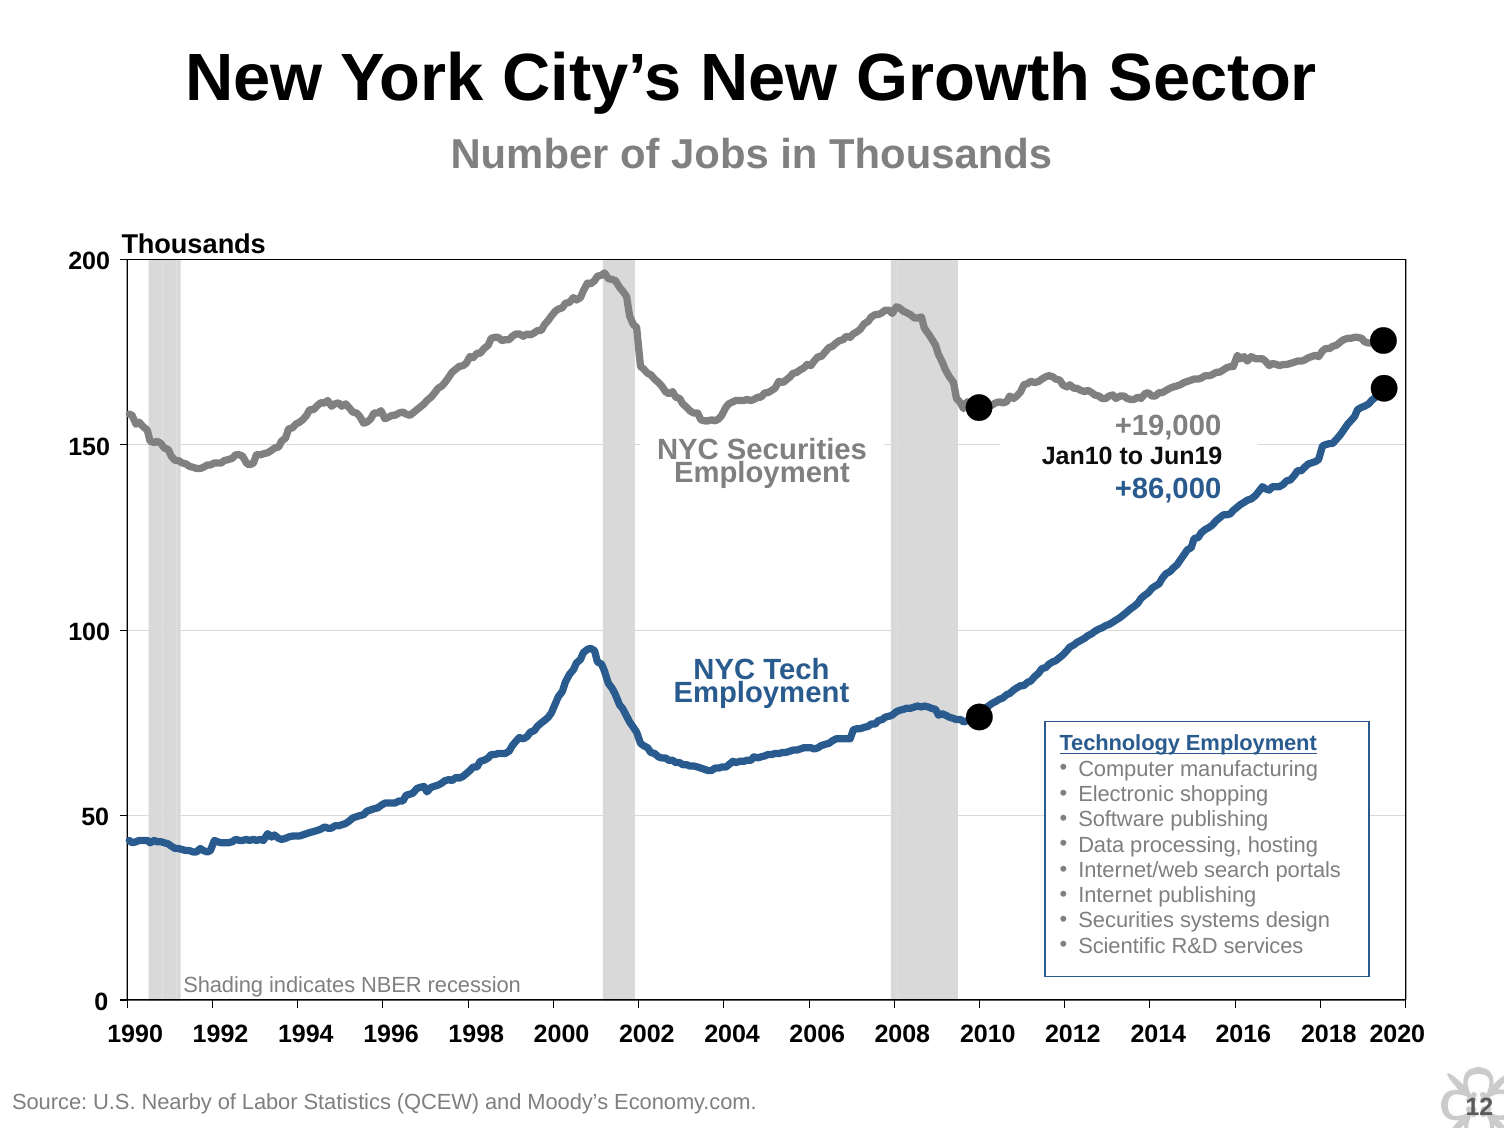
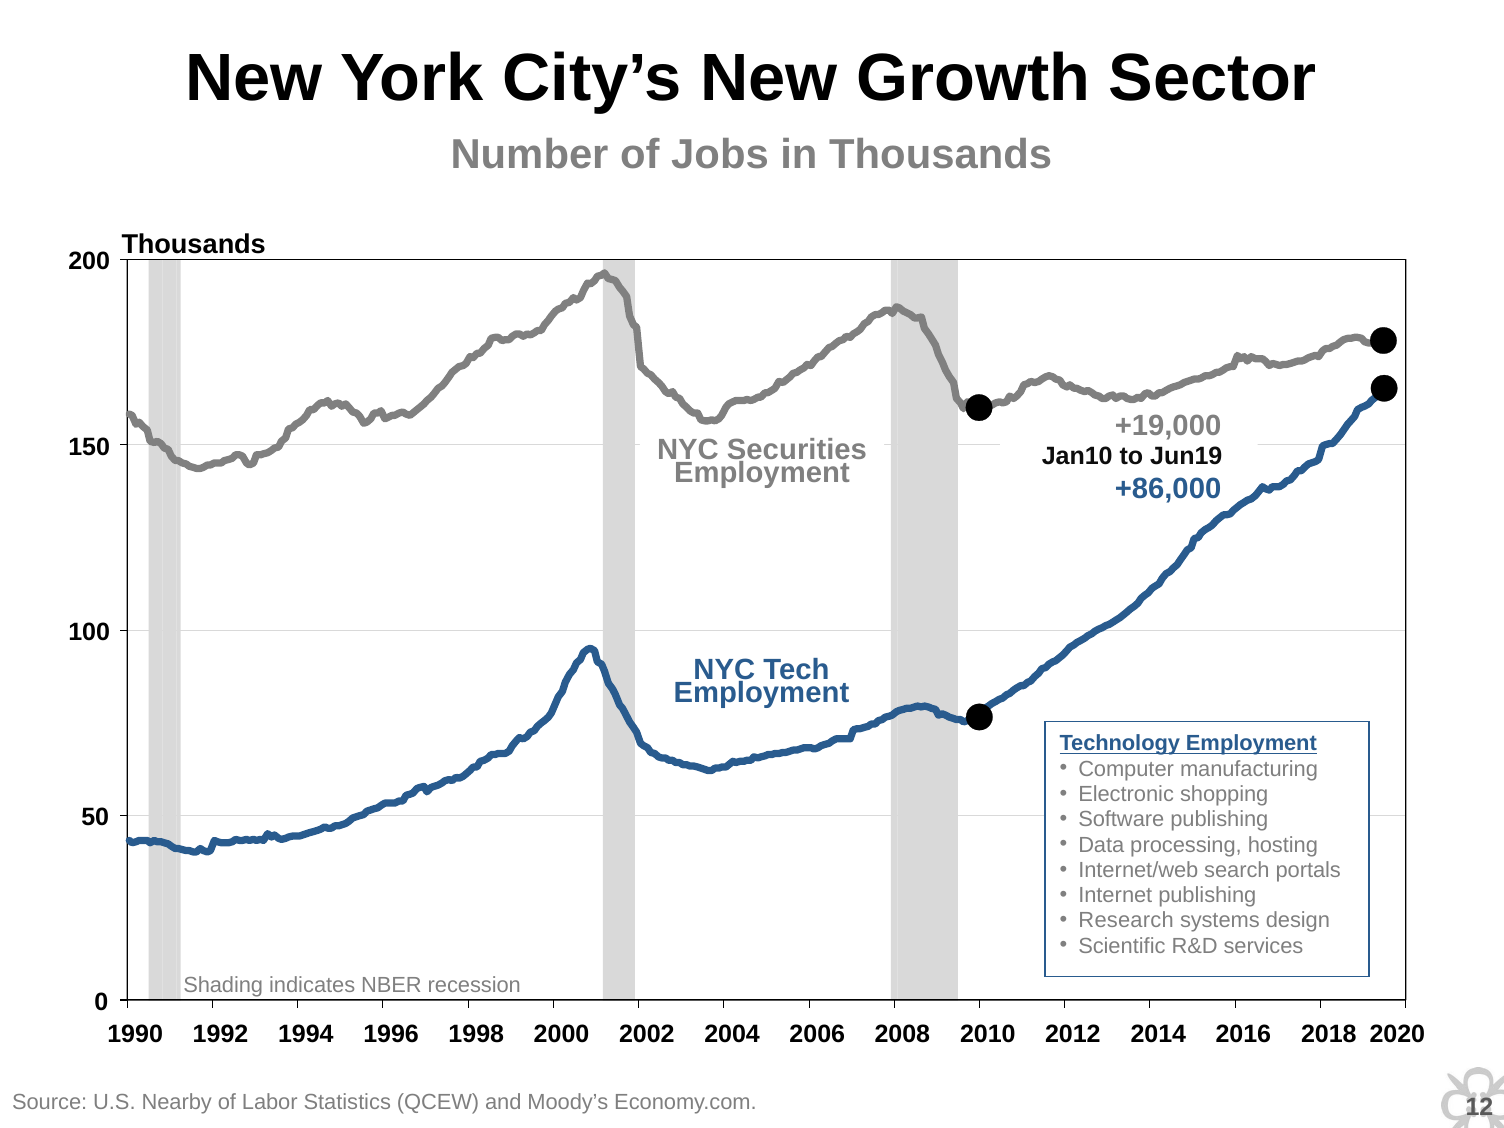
Securities at (1126, 921): Securities -> Research
